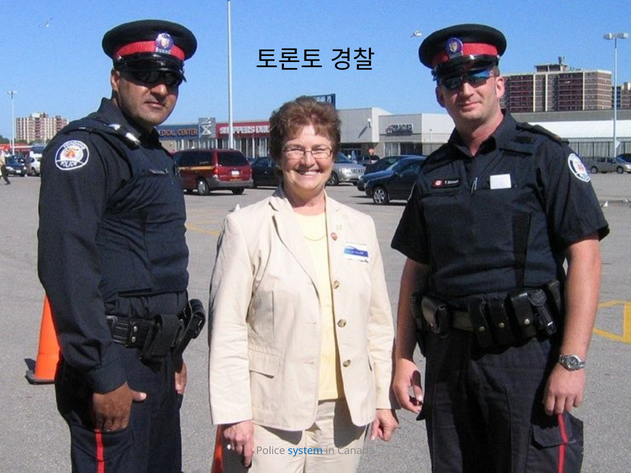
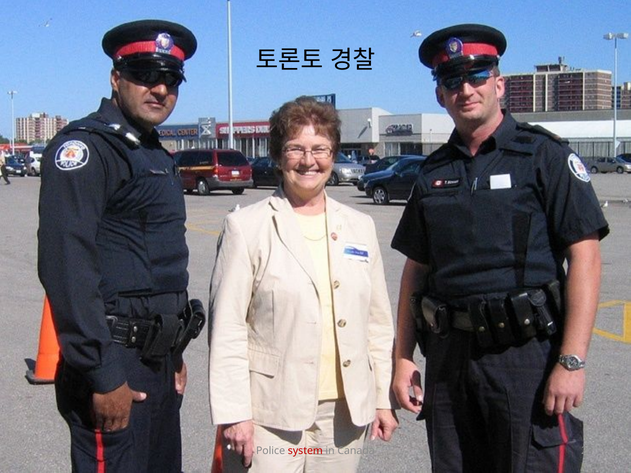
system colour: blue -> red
